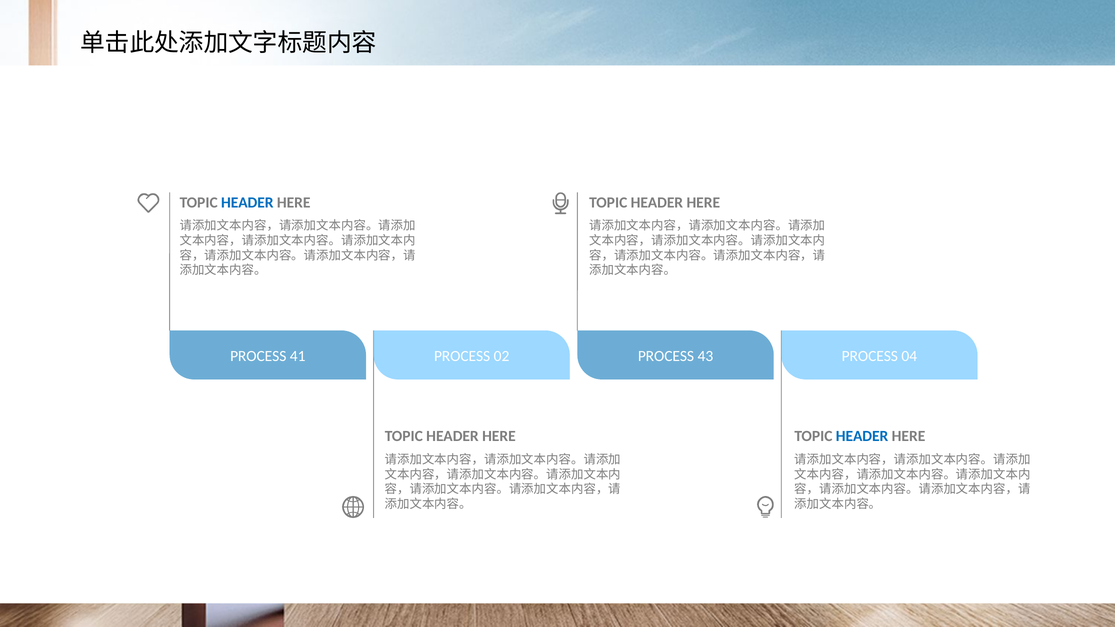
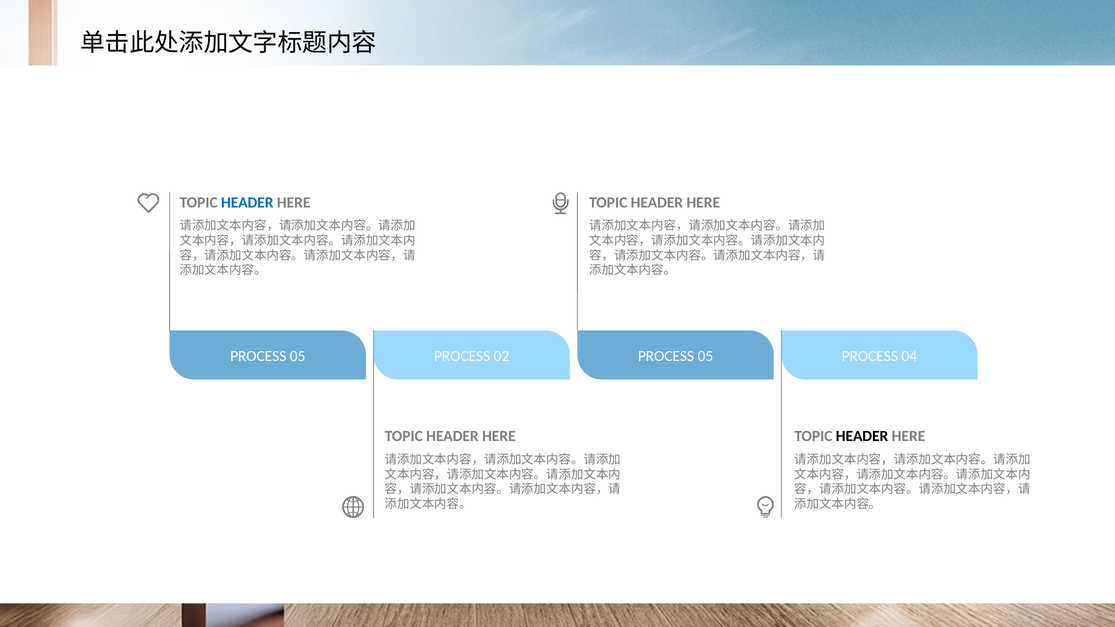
41 at (298, 356): 41 -> 05
43 at (705, 356): 43 -> 05
HEADER at (862, 436) colour: blue -> black
